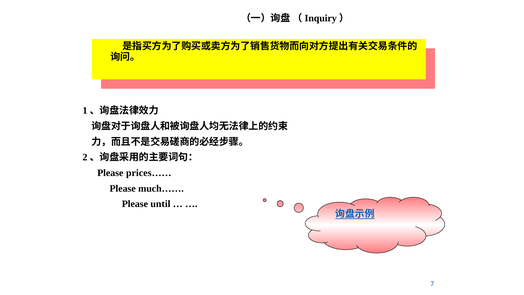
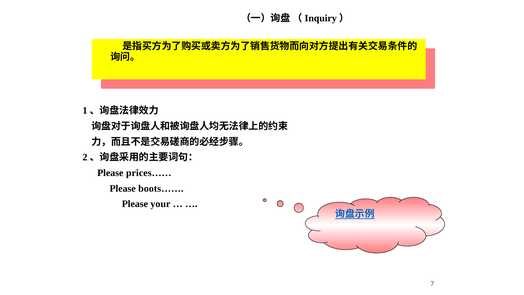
much……: much…… -> boots……
until: until -> your
